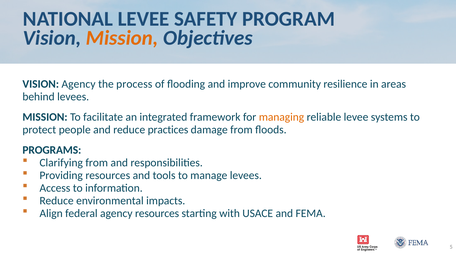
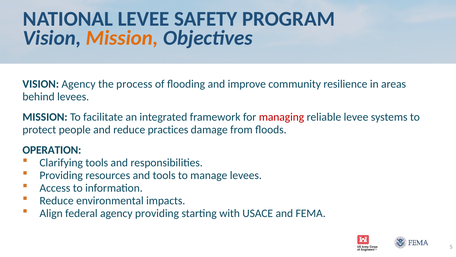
managing colour: orange -> red
PROGRAMS: PROGRAMS -> OPERATION
Clarifying from: from -> tools
agency resources: resources -> providing
